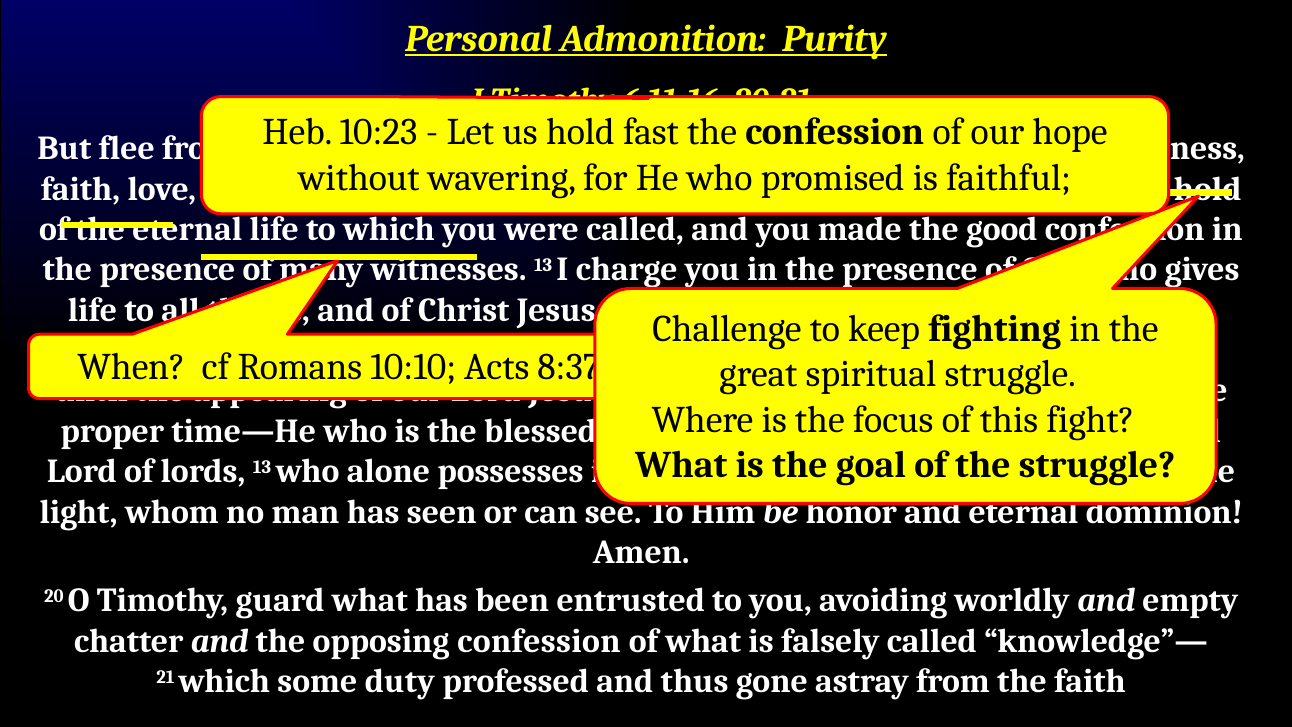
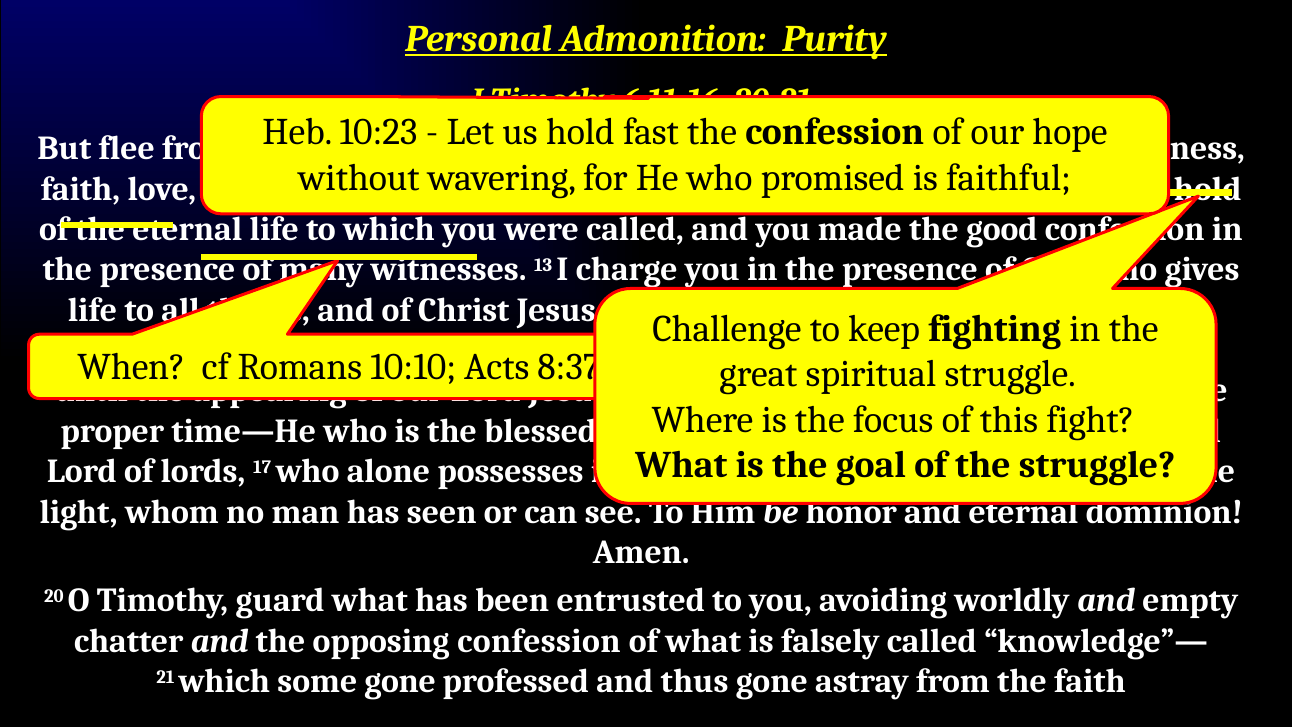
lords 13: 13 -> 17
some duty: duty -> gone
